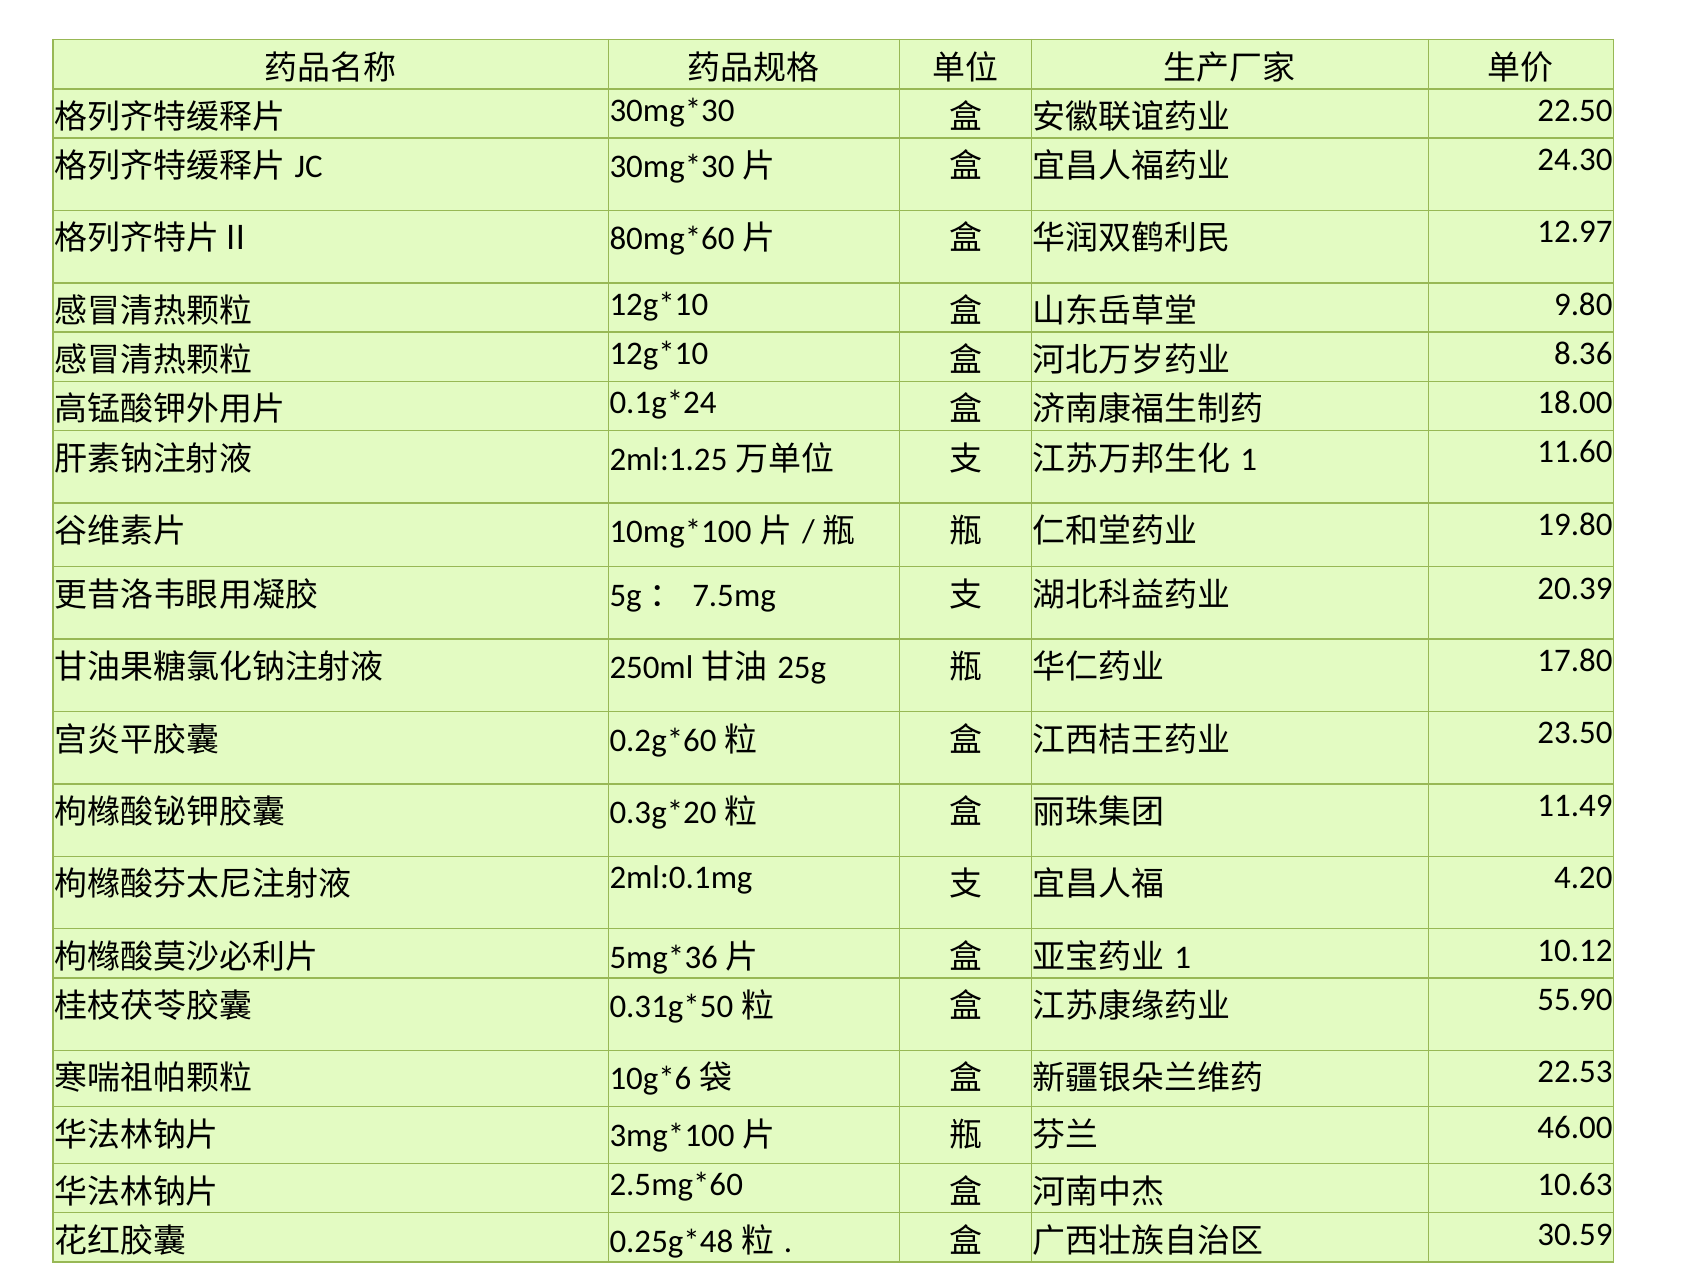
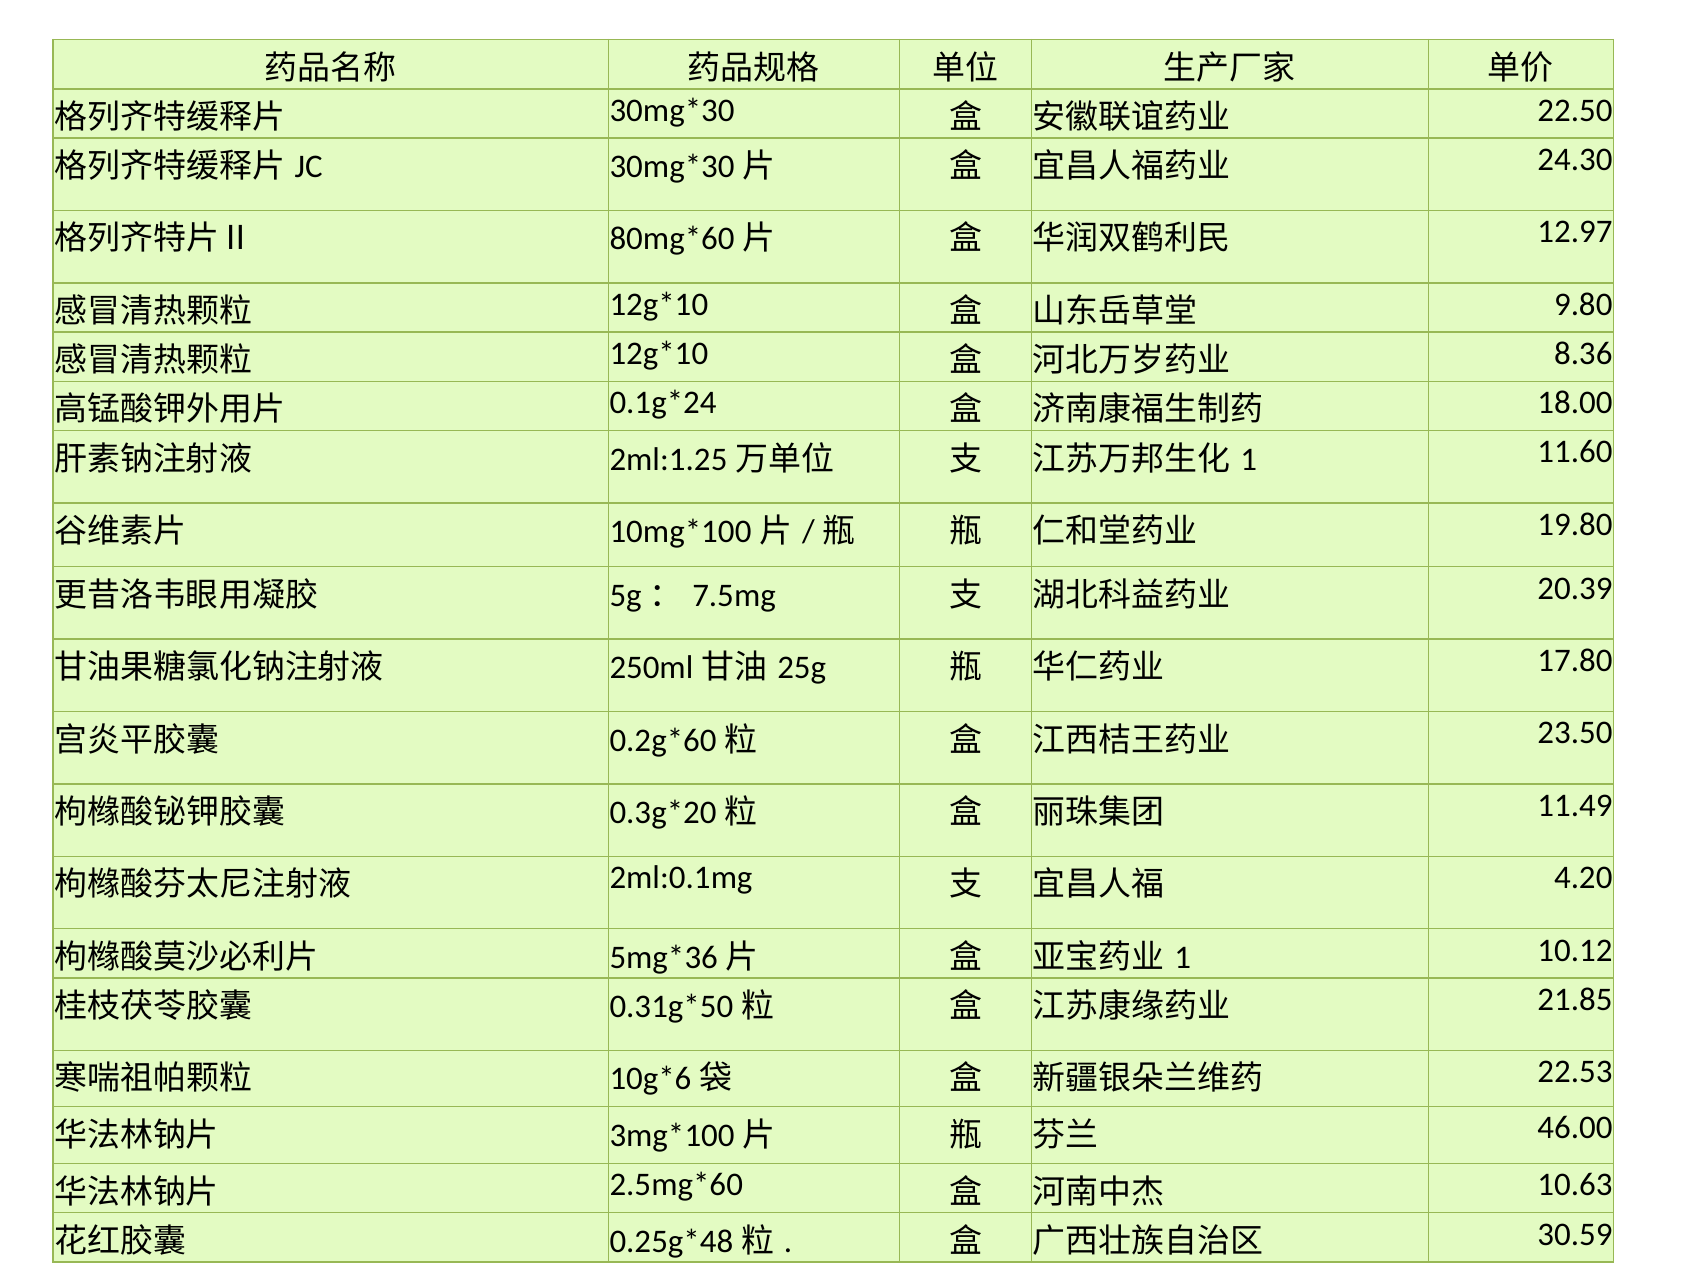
55.90: 55.90 -> 21.85
